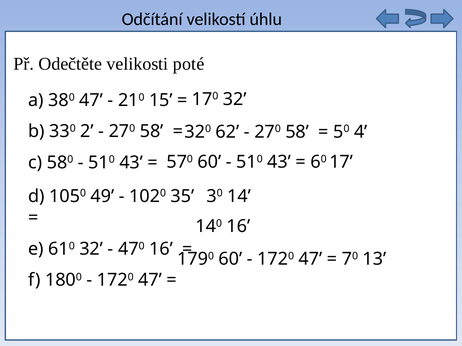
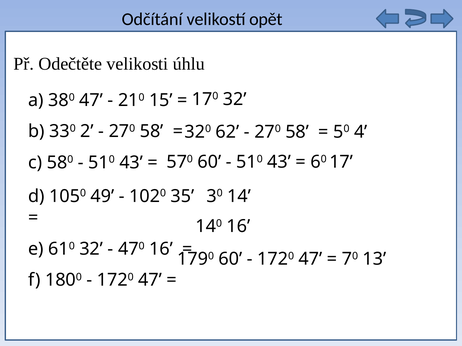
velikostí úhlu: úhlu -> opět
poté: poté -> úhlu
